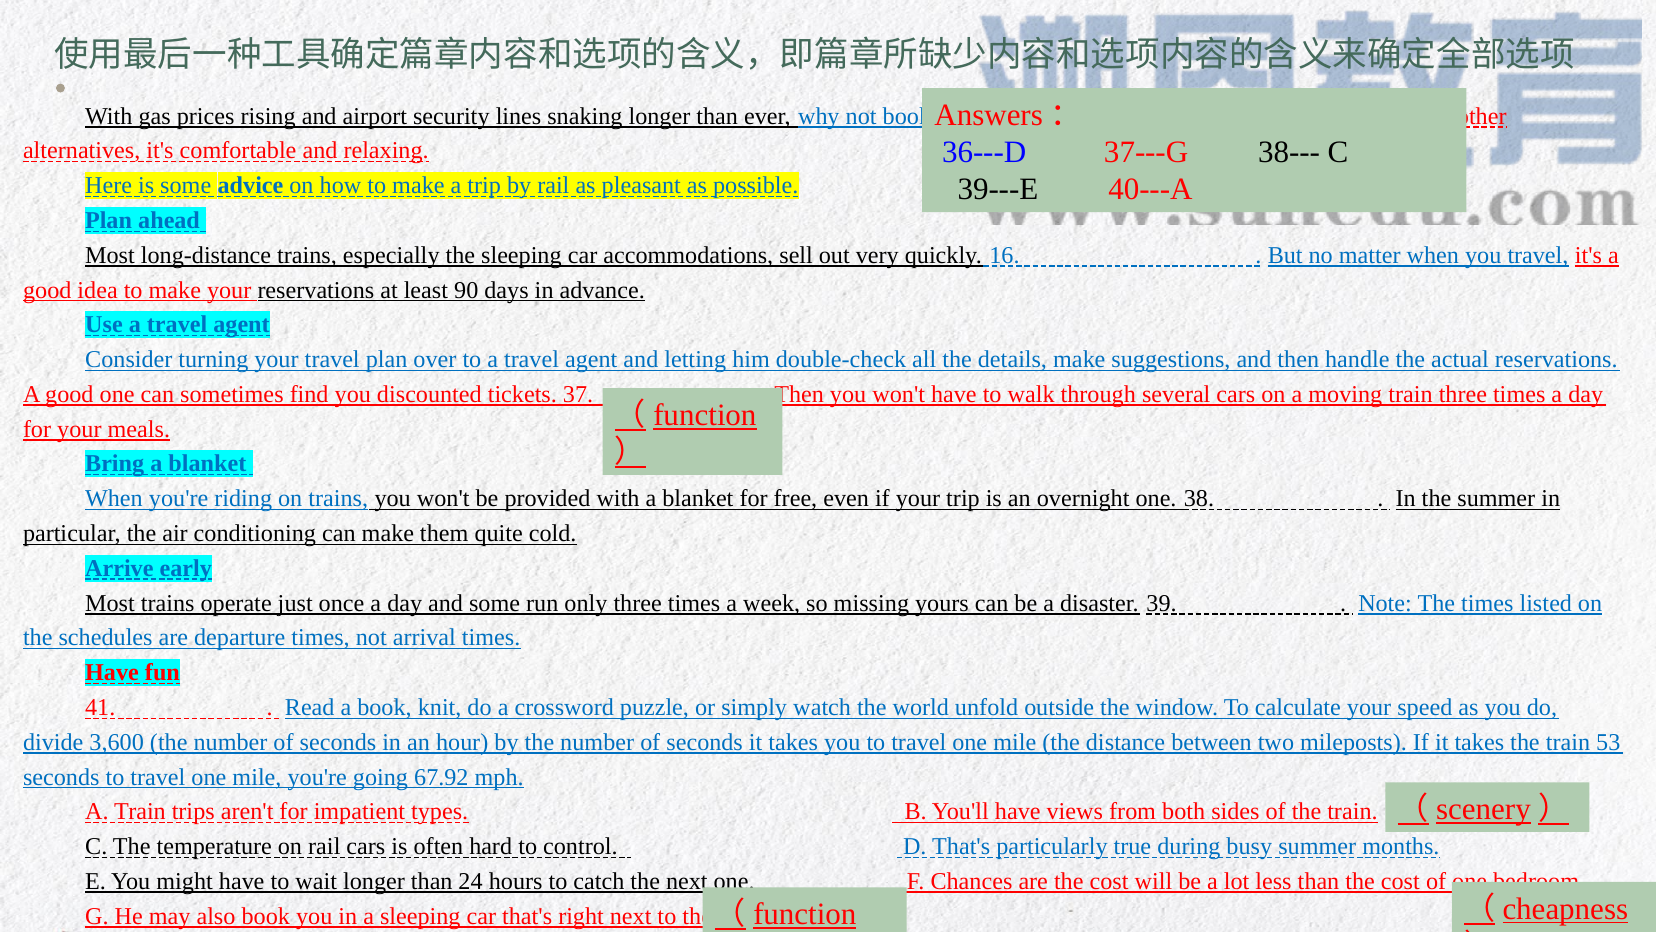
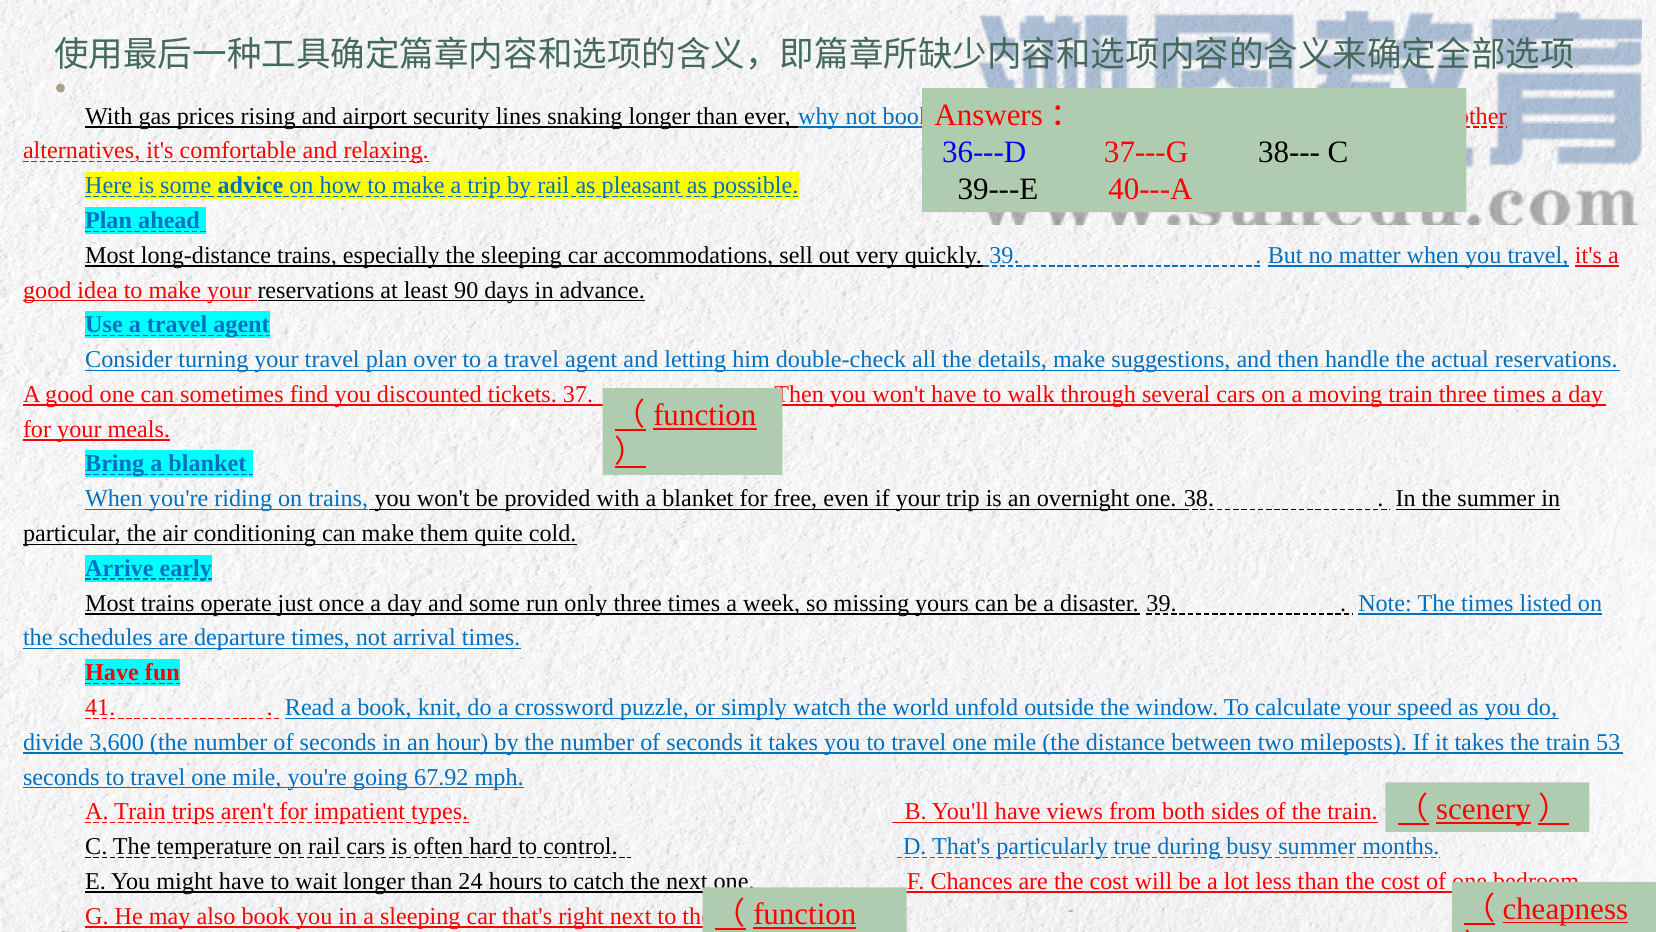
quickly 16: 16 -> 39
